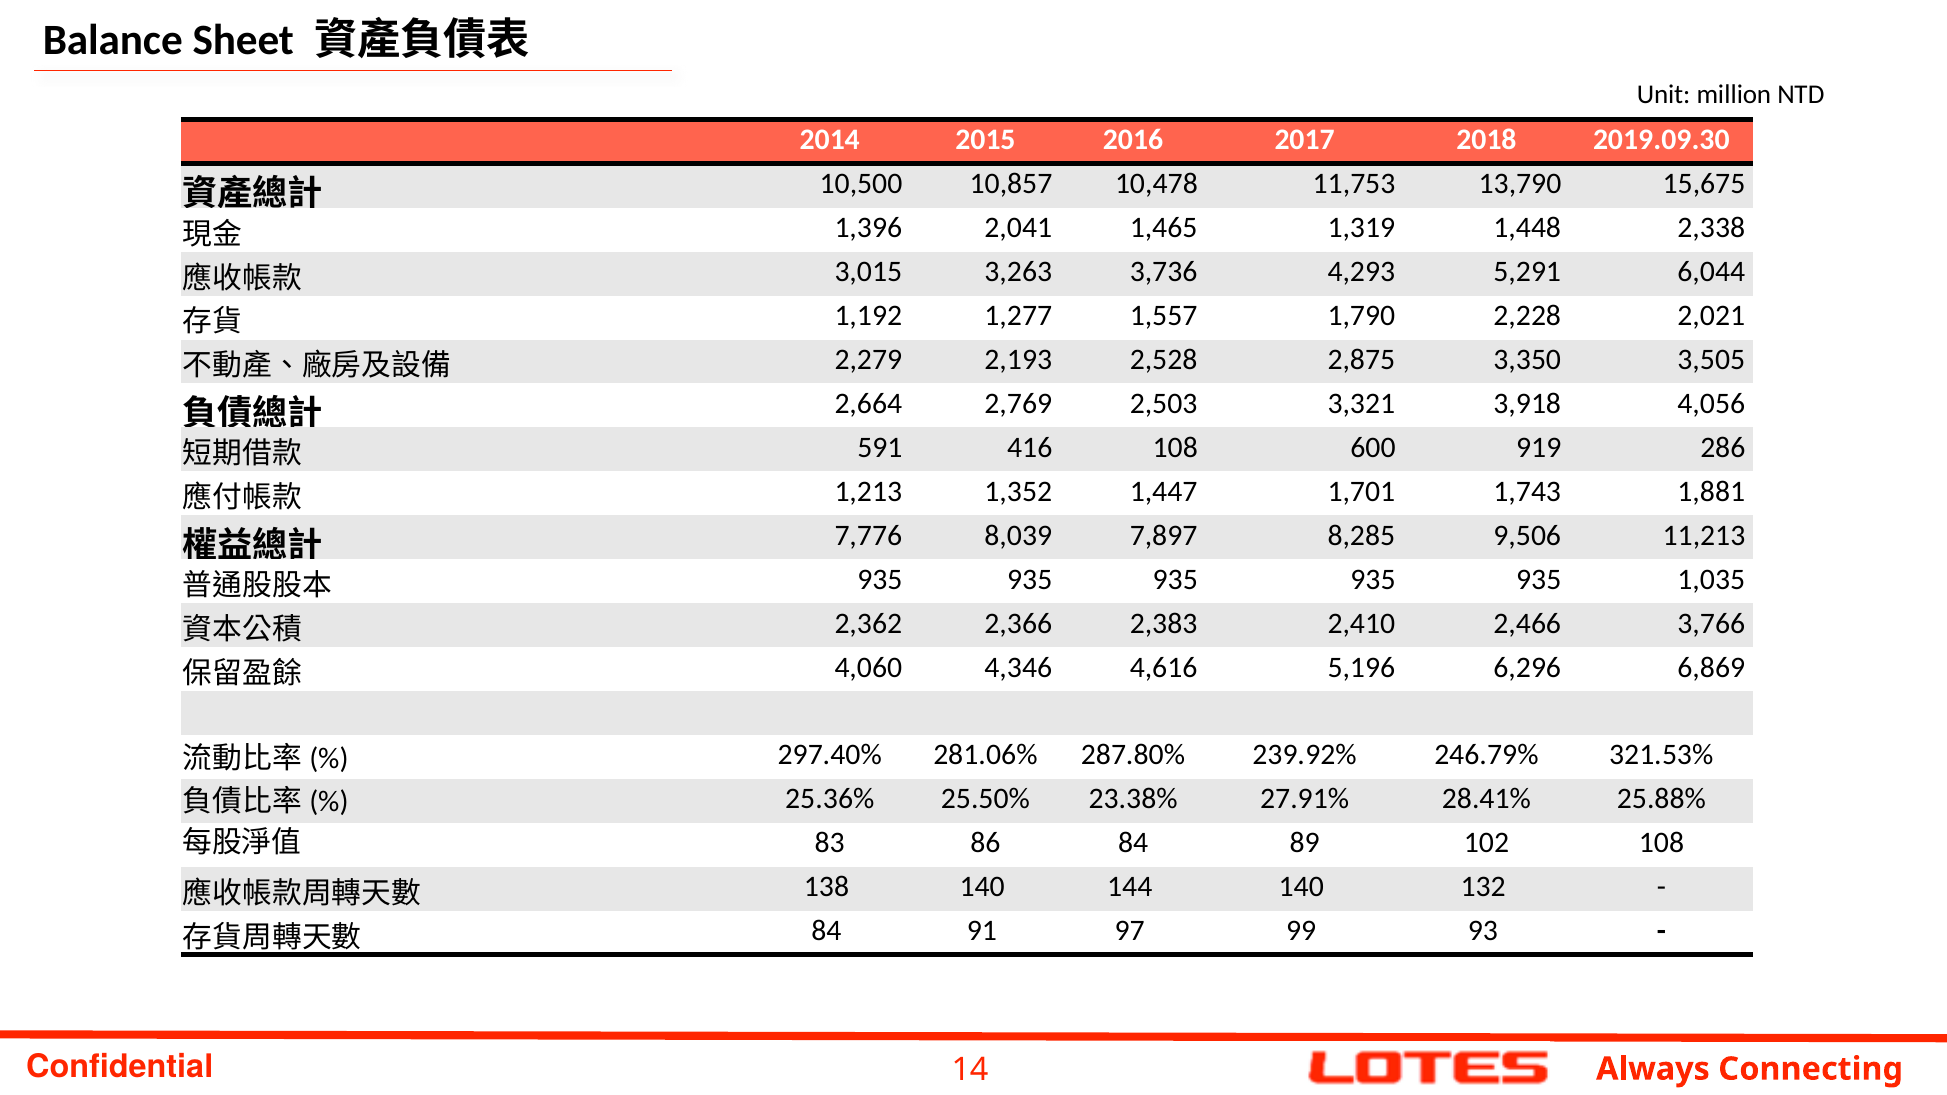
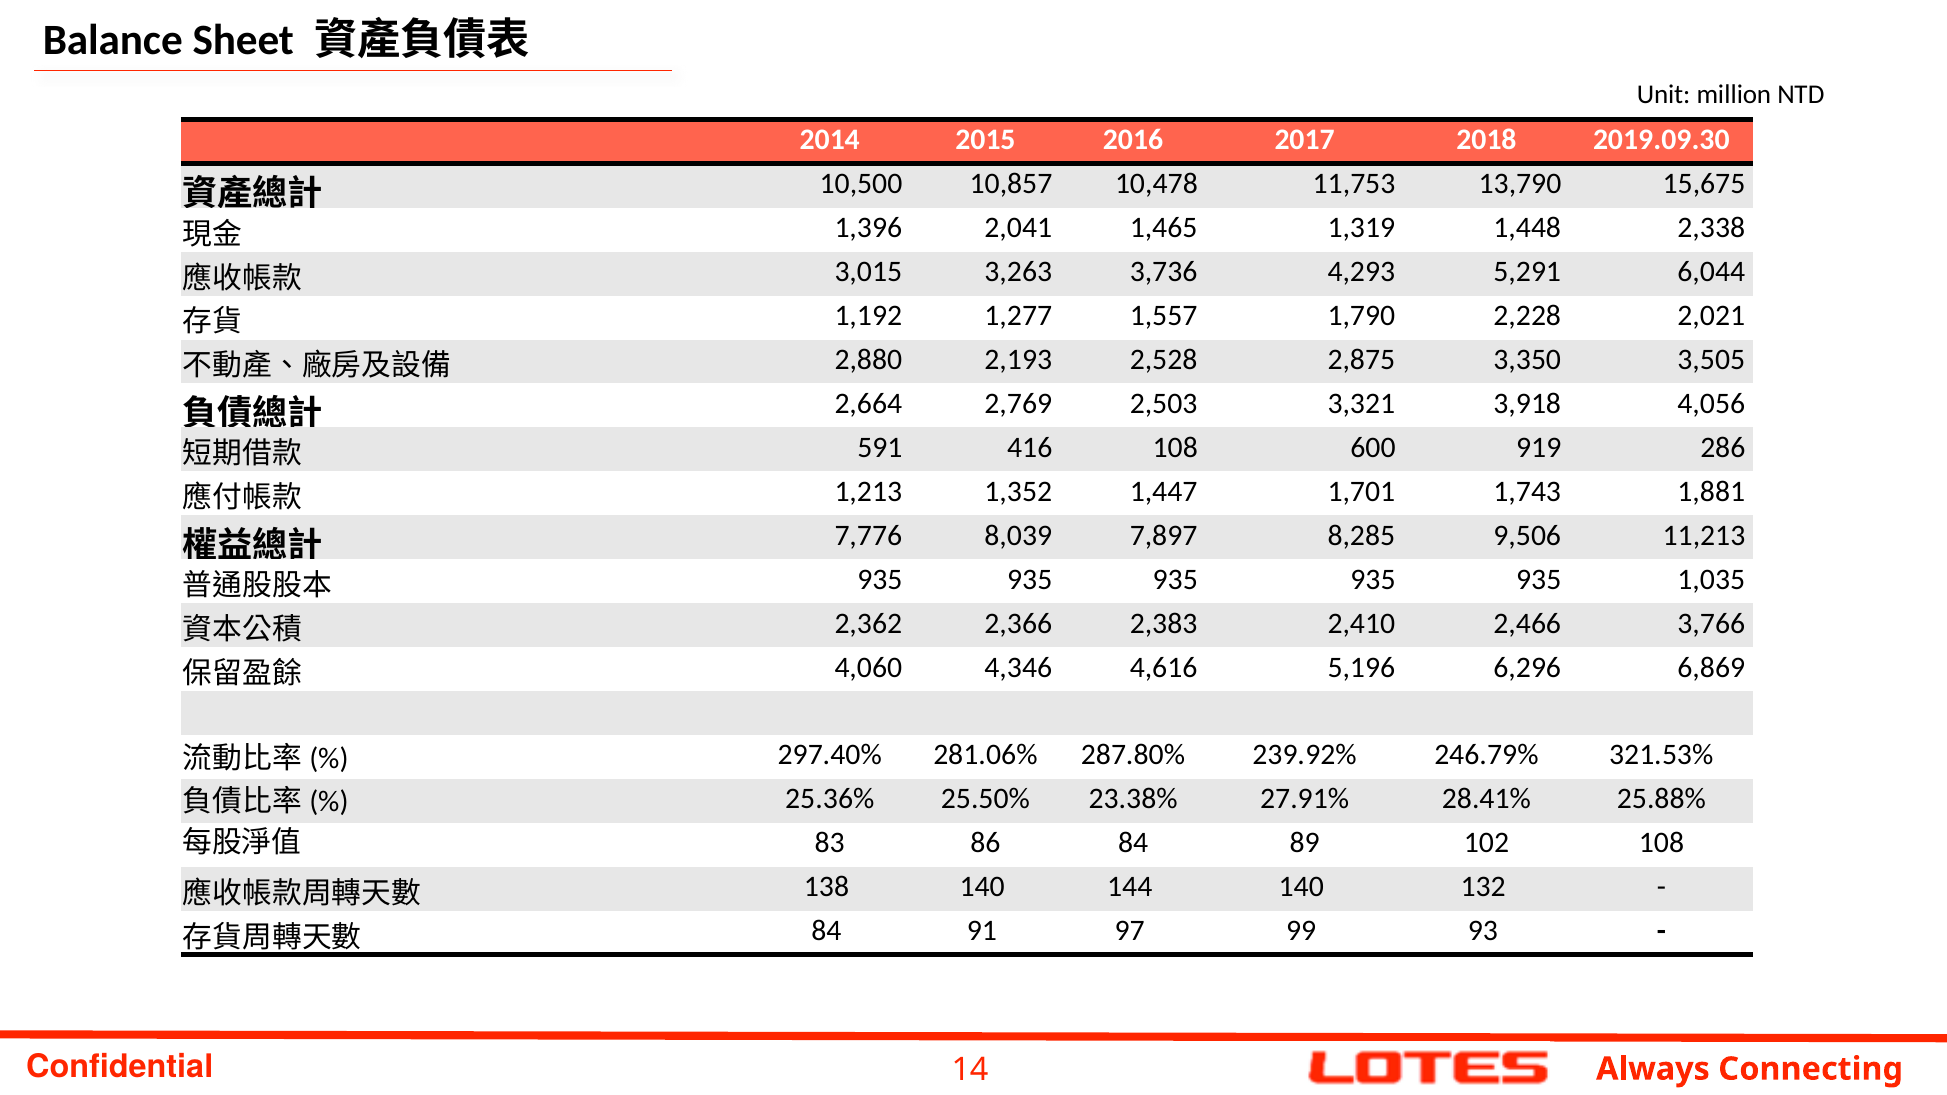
2,279: 2,279 -> 2,880
